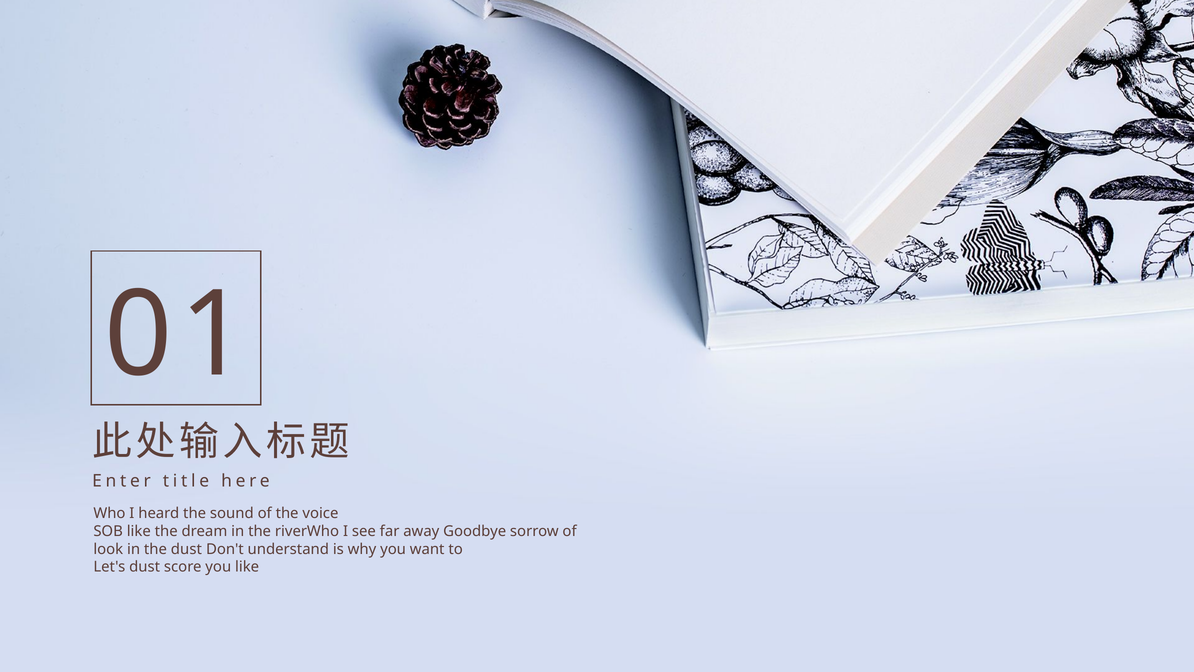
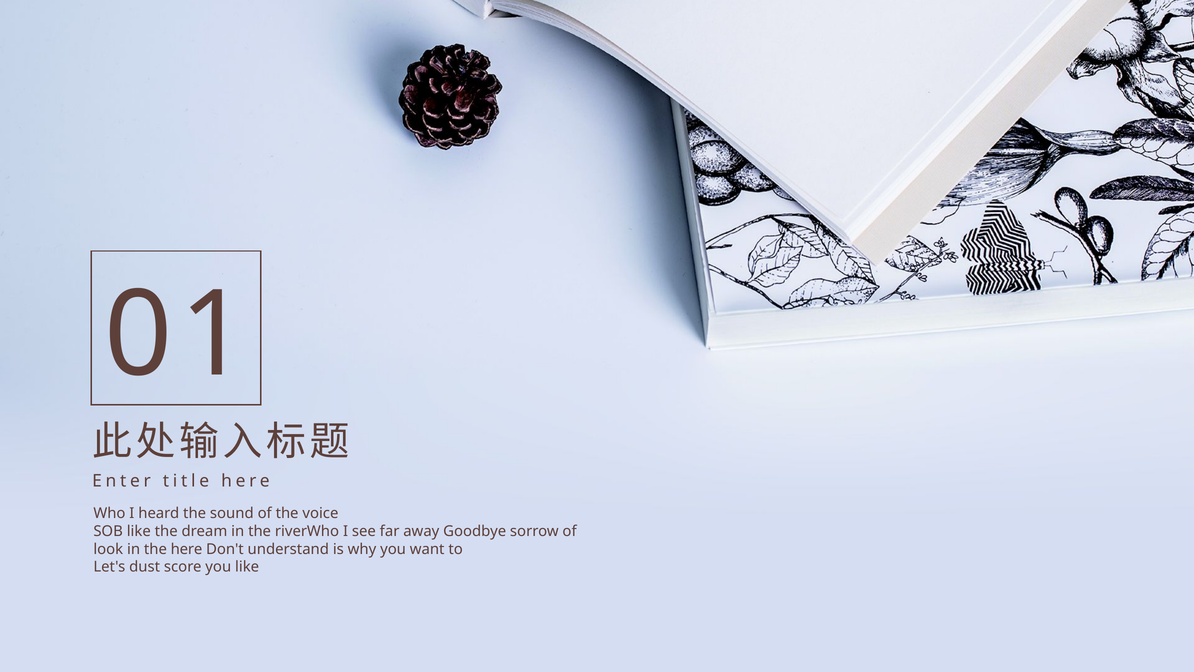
the dust: dust -> here
